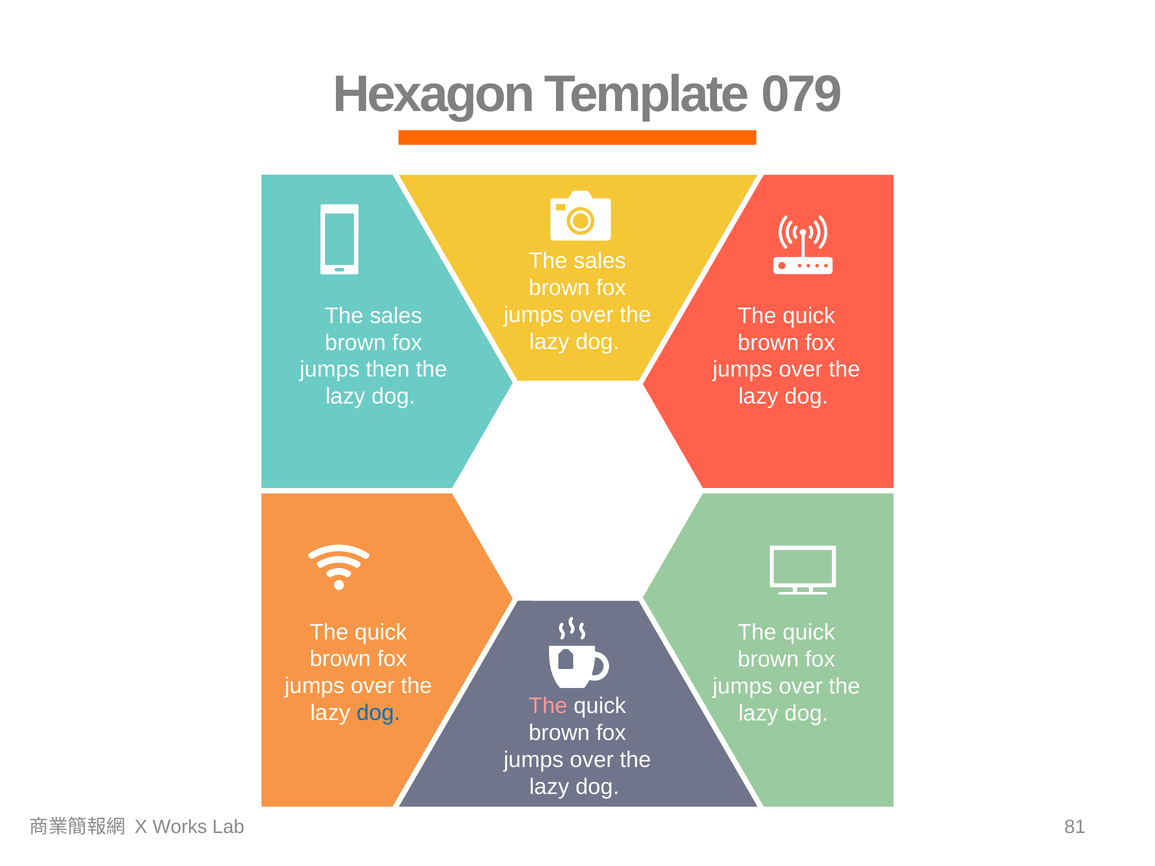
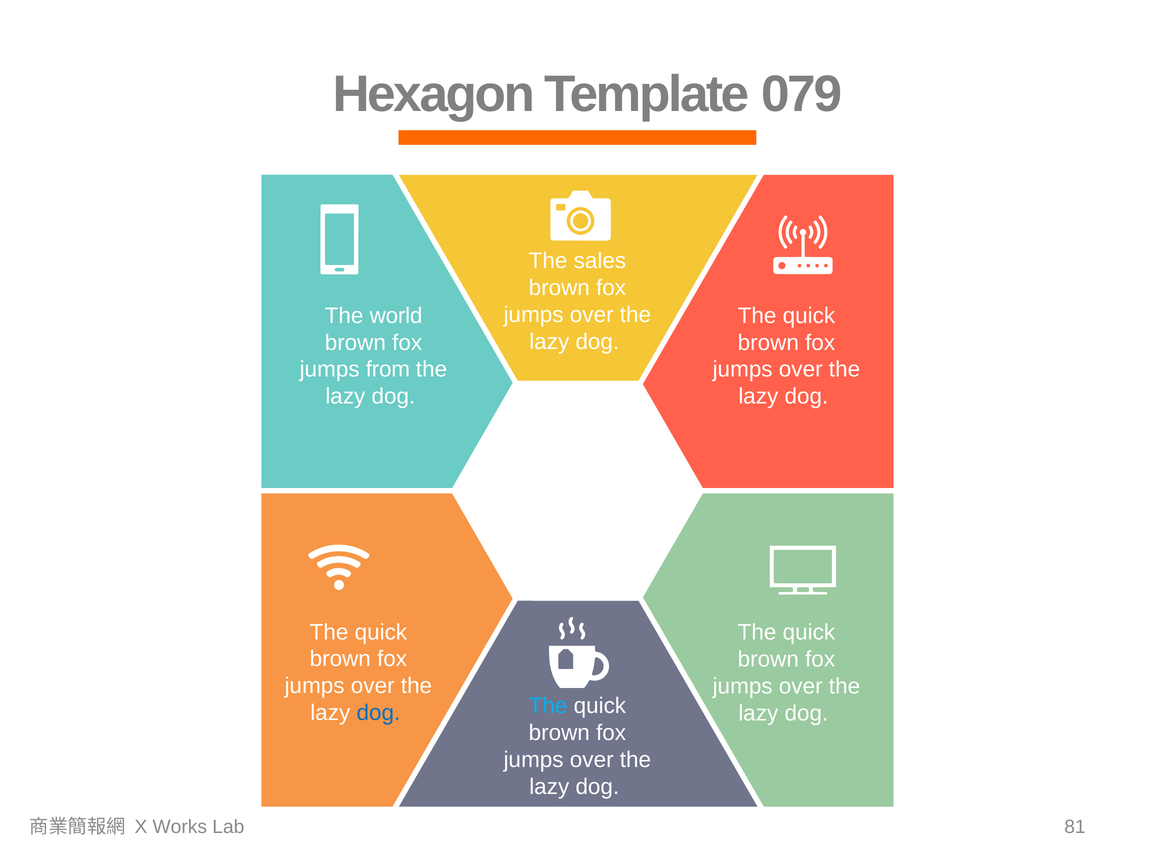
sales at (396, 316): sales -> world
then: then -> from
The at (548, 706) colour: pink -> light blue
